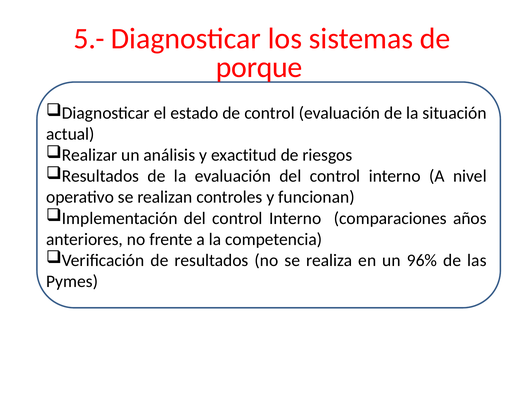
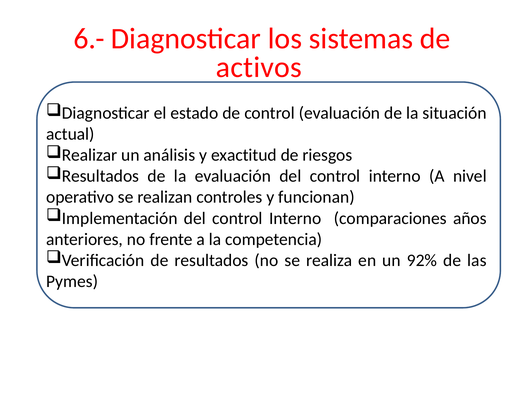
5.-: 5.- -> 6.-
porque: porque -> activos
96%: 96% -> 92%
